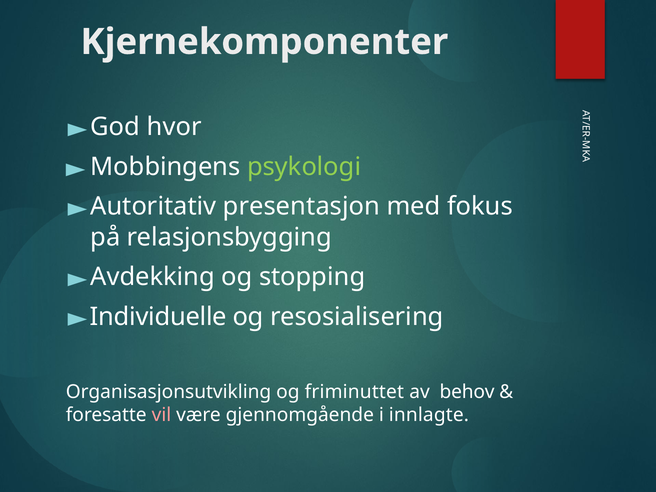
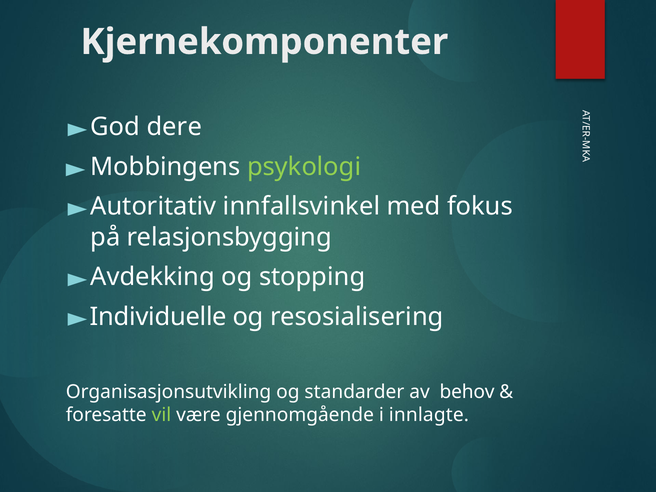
hvor: hvor -> dere
presentasjon: presentasjon -> innfallsvinkel
friminuttet: friminuttet -> standarder
vil colour: pink -> light green
